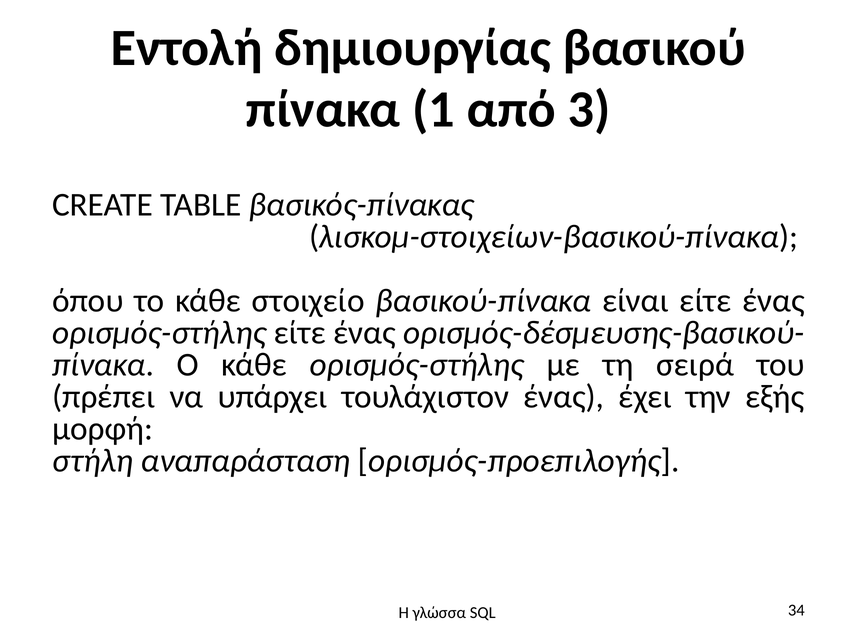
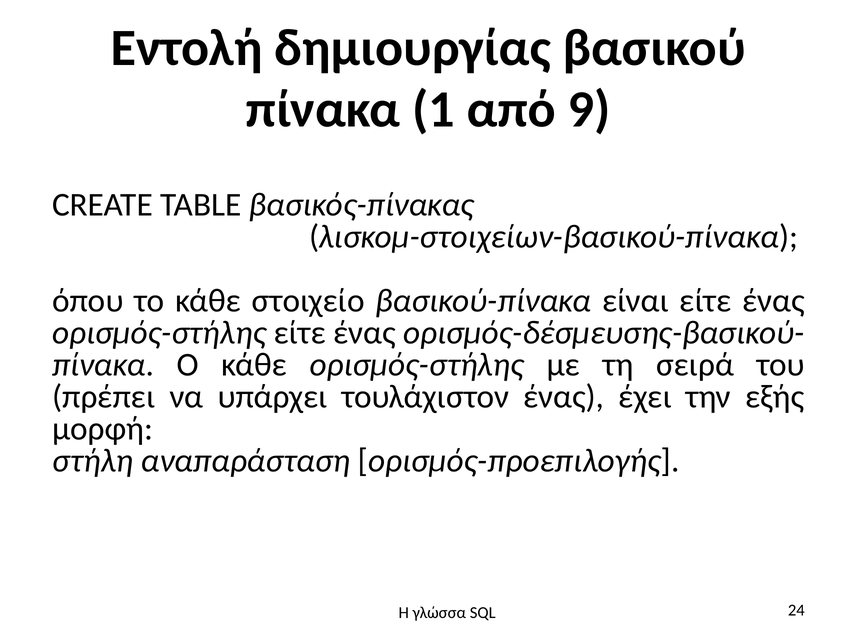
3: 3 -> 9
34: 34 -> 24
